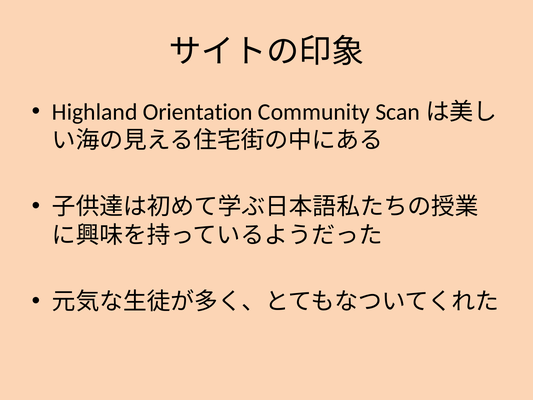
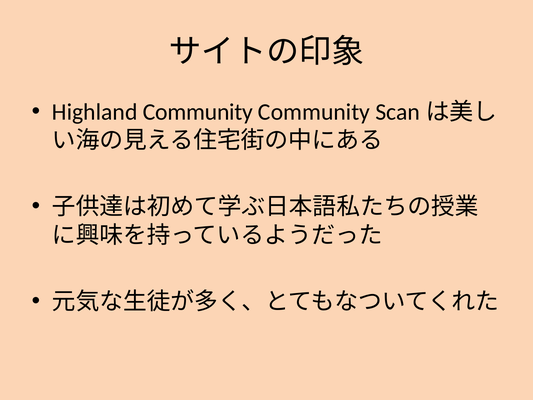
Highland Orientation: Orientation -> Community
